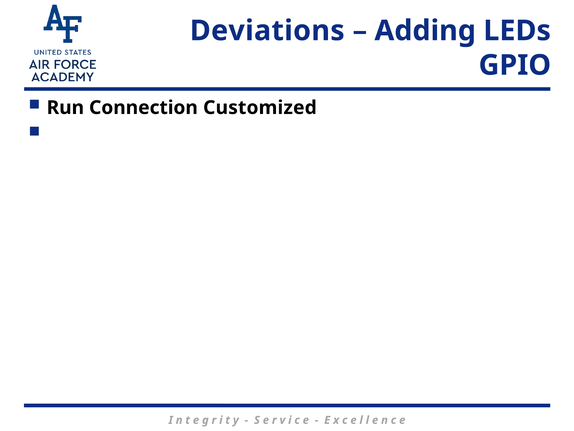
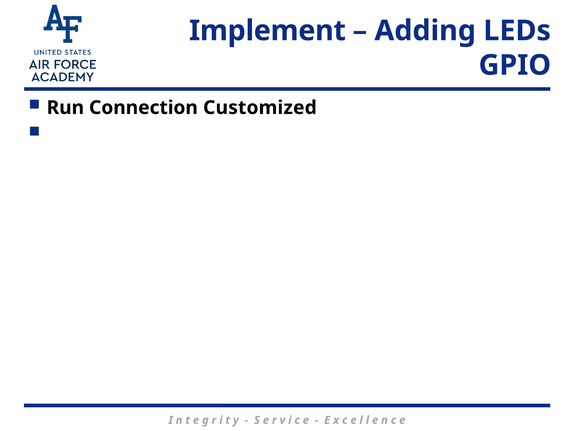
Deviations: Deviations -> Implement
